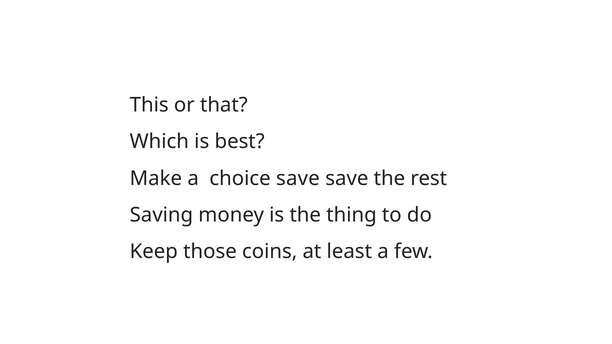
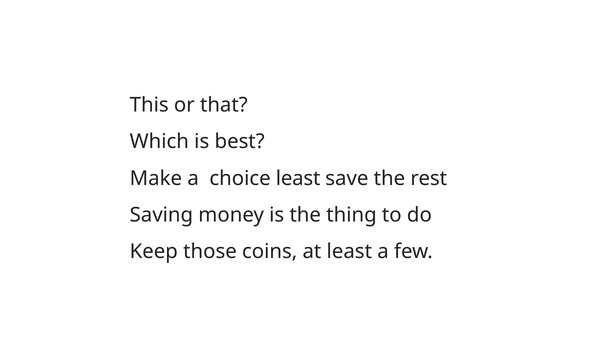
choice save: save -> least
